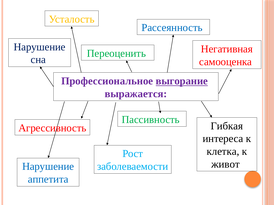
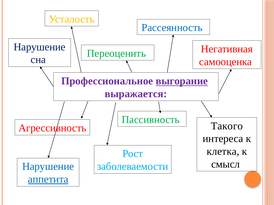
Гибкая: Гибкая -> Такого
живот: живот -> смысл
аппетита underline: none -> present
